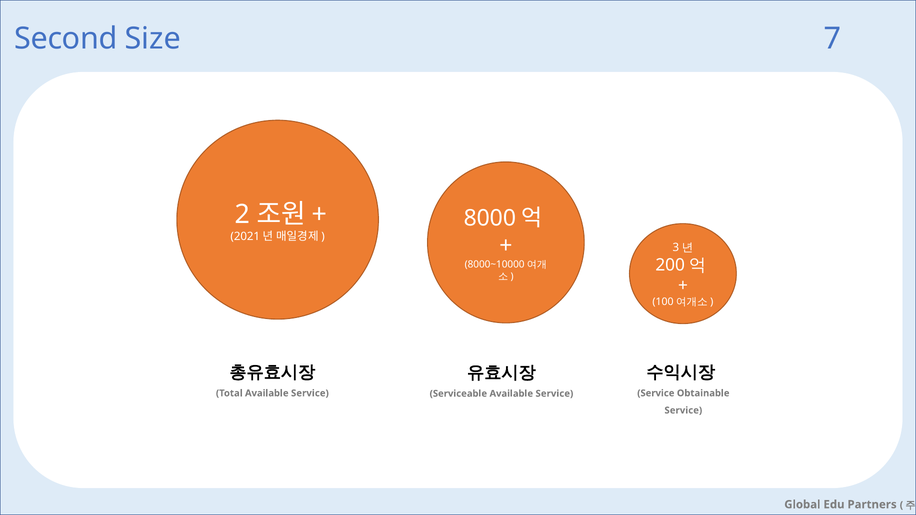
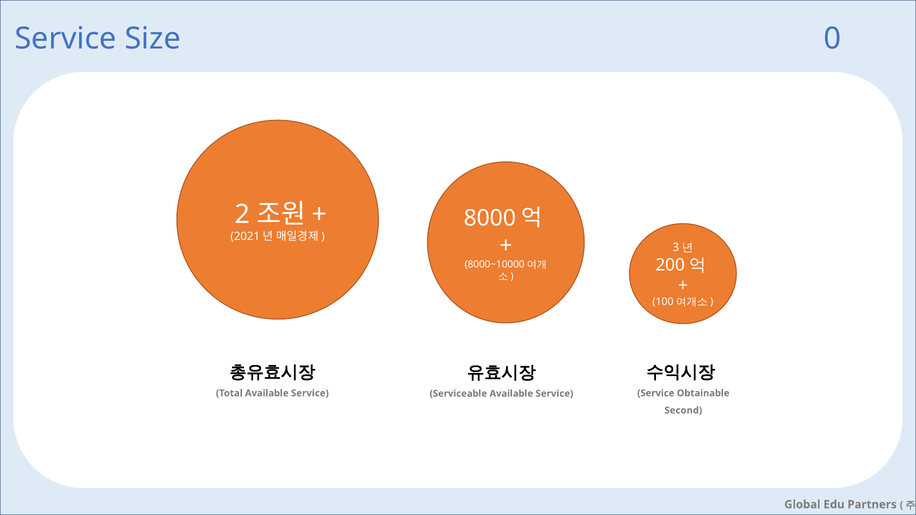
Second at (66, 39): Second -> Service
7: 7 -> 0
Service at (683, 411): Service -> Second
